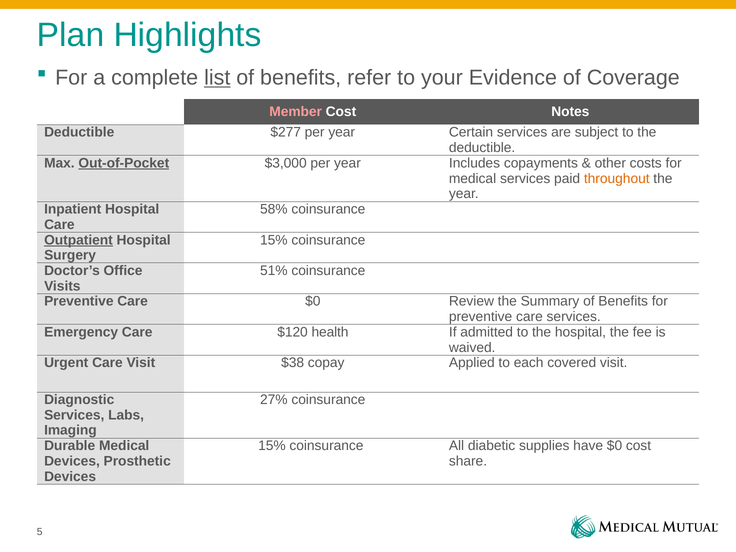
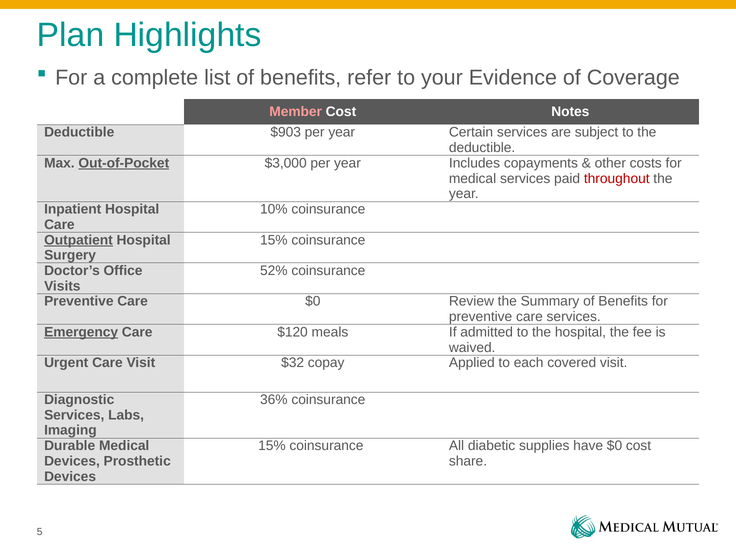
list underline: present -> none
$277: $277 -> $903
throughout colour: orange -> red
58%: 58% -> 10%
51%: 51% -> 52%
Emergency underline: none -> present
health: health -> meals
$38: $38 -> $32
27%: 27% -> 36%
